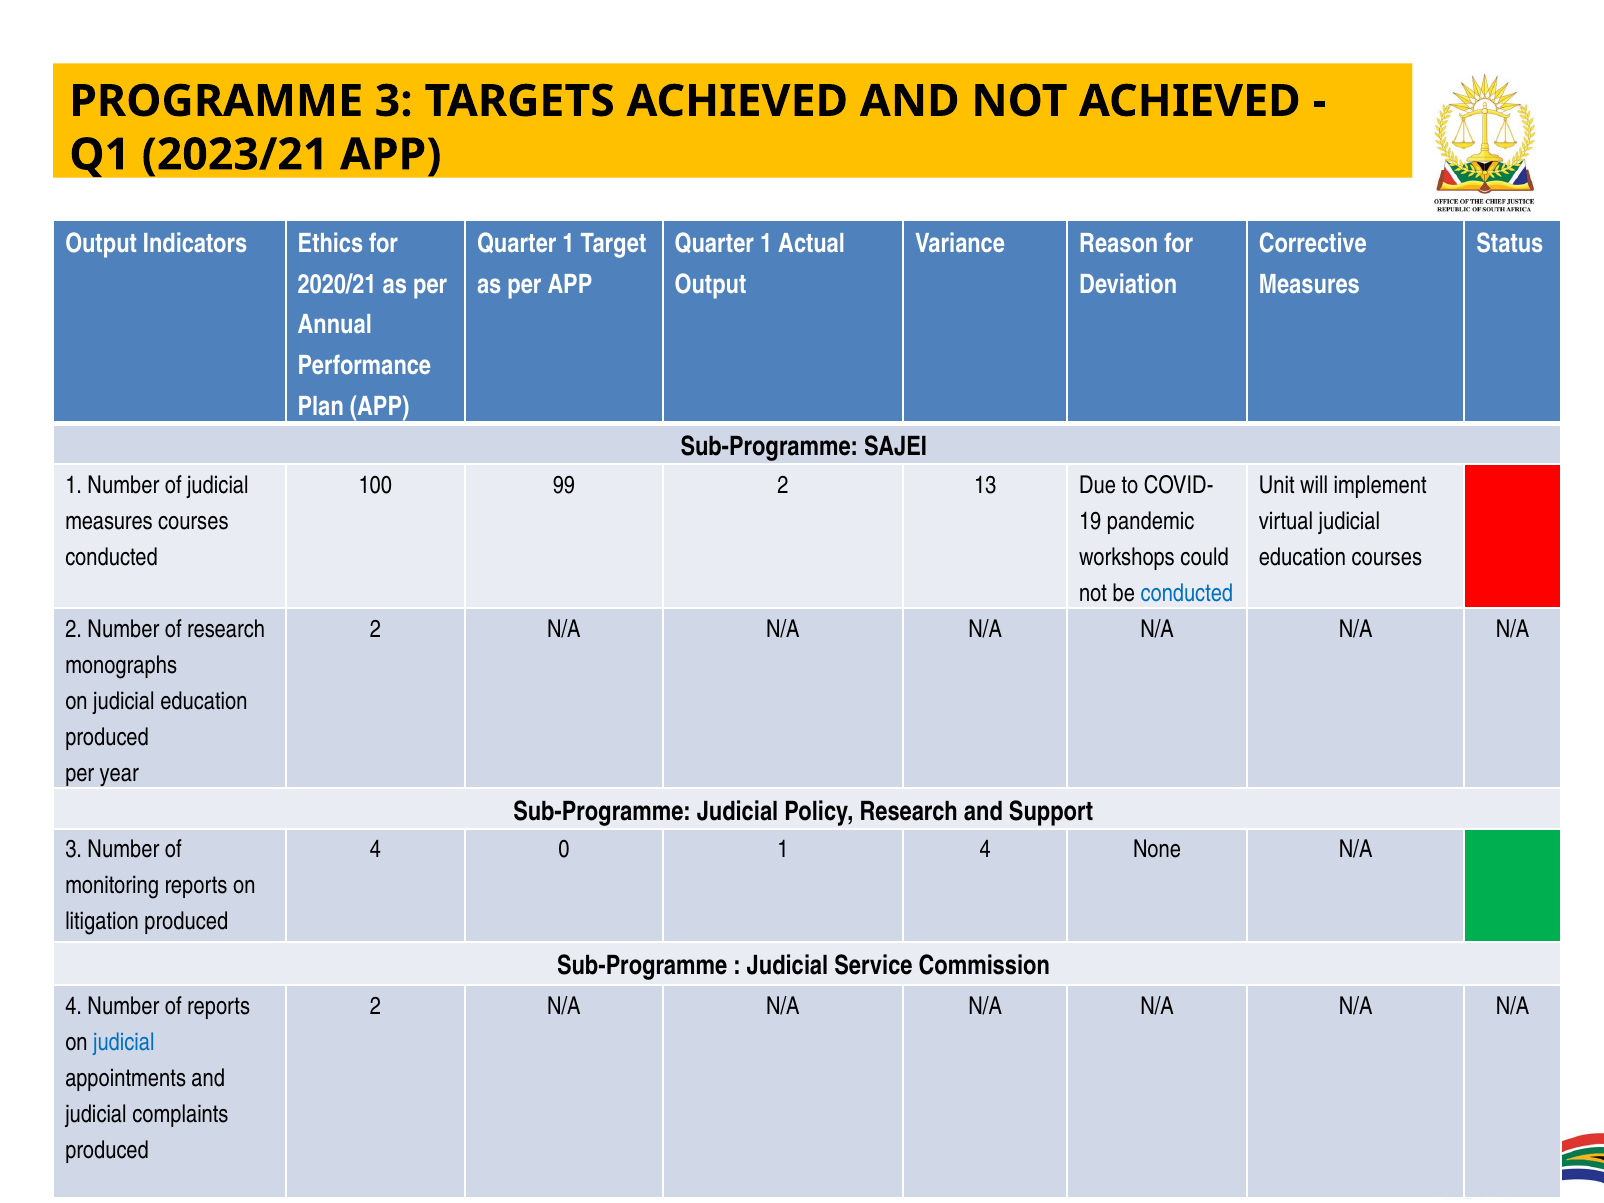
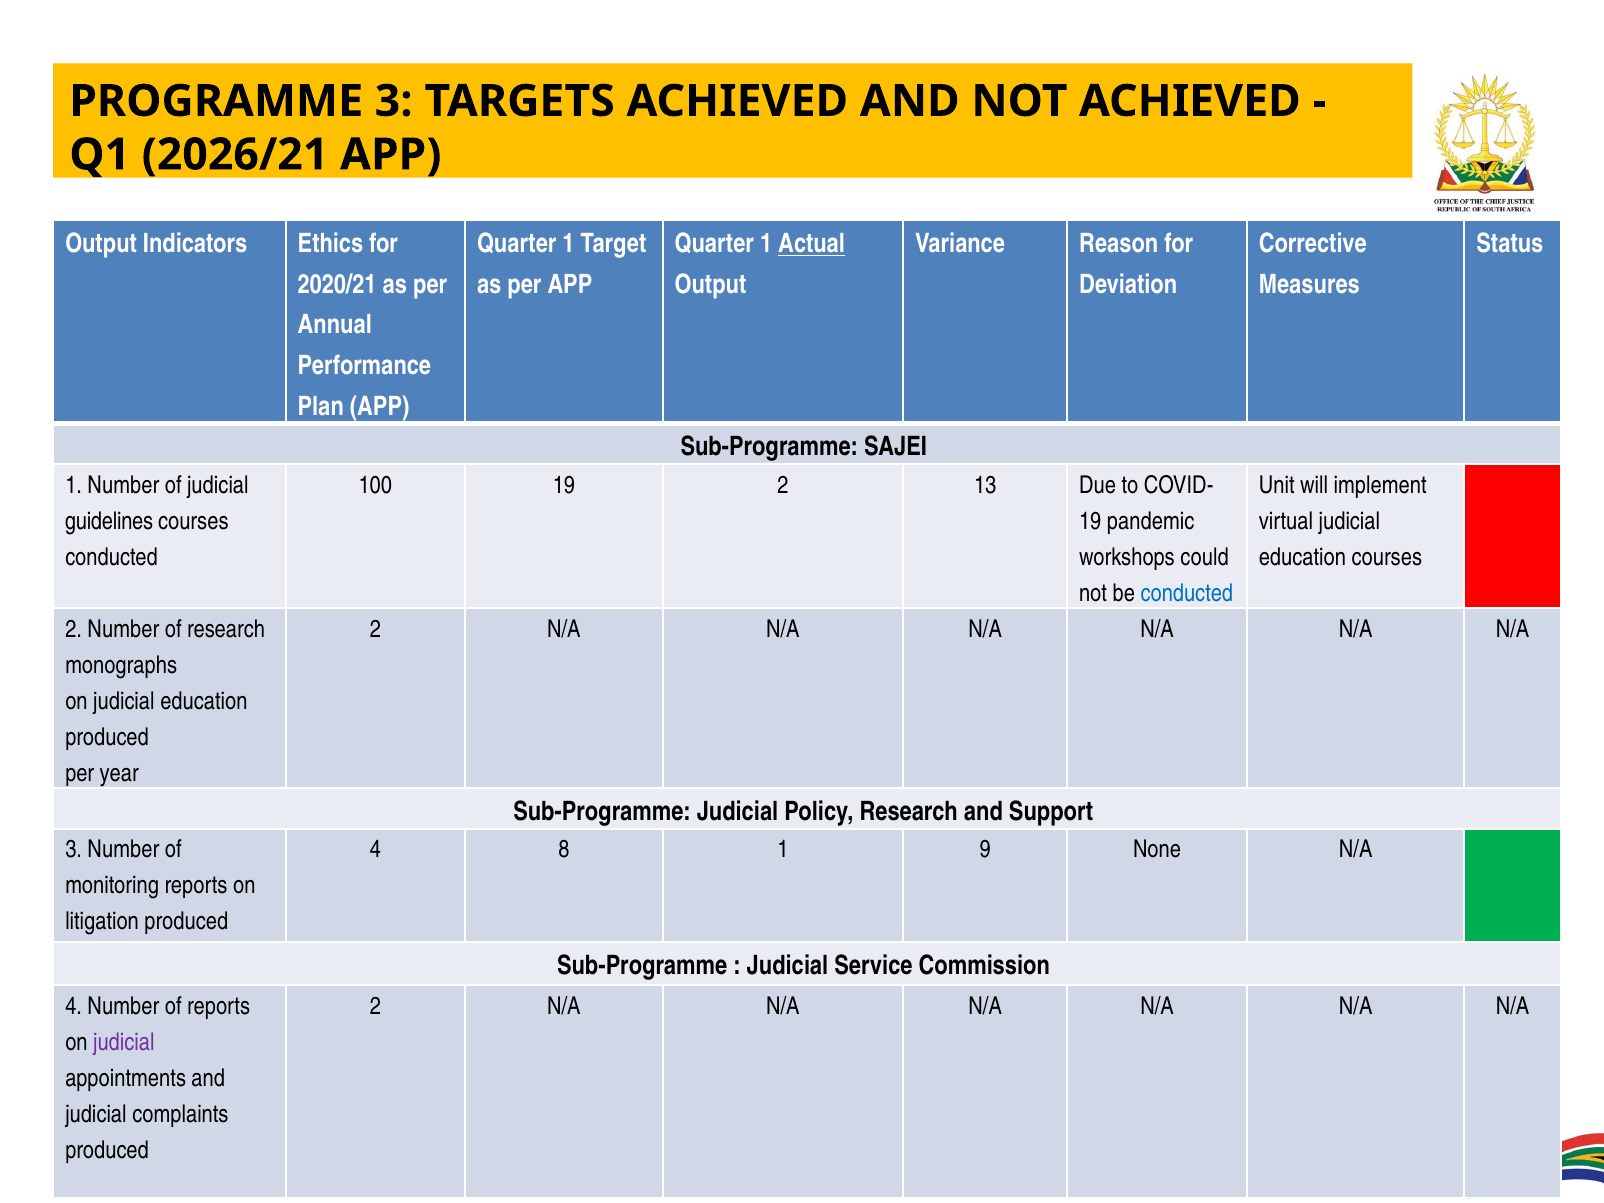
2023/21: 2023/21 -> 2026/21
Actual underline: none -> present
100 99: 99 -> 19
measures at (109, 521): measures -> guidelines
0: 0 -> 8
1 4: 4 -> 9
judicial at (124, 1042) colour: blue -> purple
